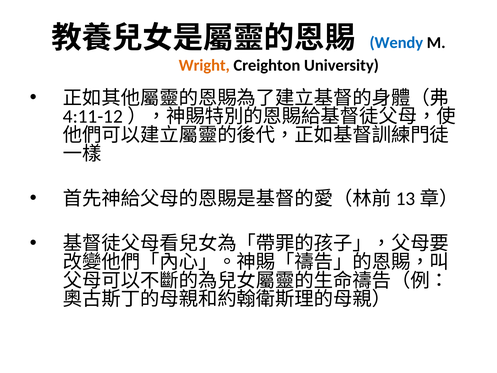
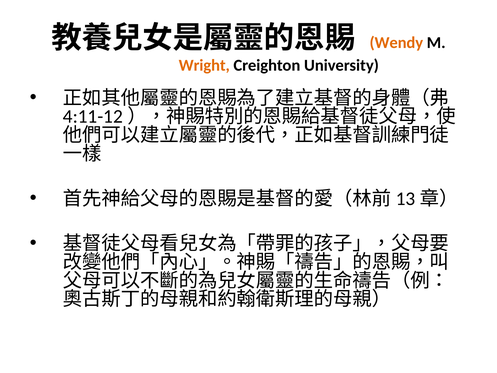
Wendy colour: blue -> orange
